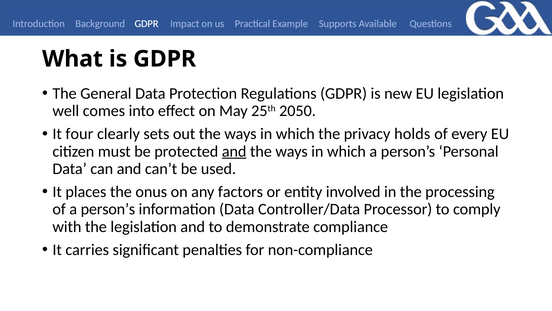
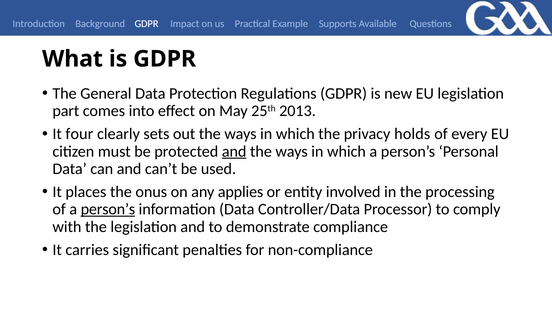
well: well -> part
2050: 2050 -> 2013
factors: factors -> applies
person’s at (108, 209) underline: none -> present
